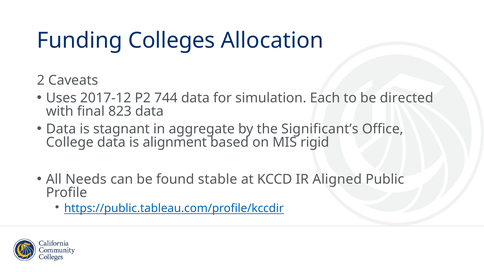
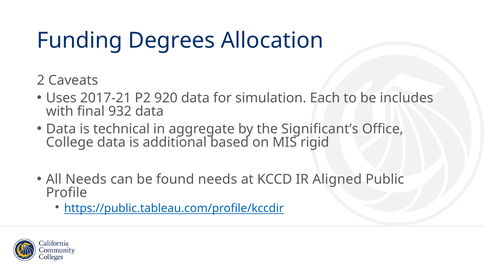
Colleges: Colleges -> Degrees
2017-12: 2017-12 -> 2017-21
744: 744 -> 920
directed: directed -> includes
823: 823 -> 932
stagnant: stagnant -> technical
alignment: alignment -> additional
found stable: stable -> needs
